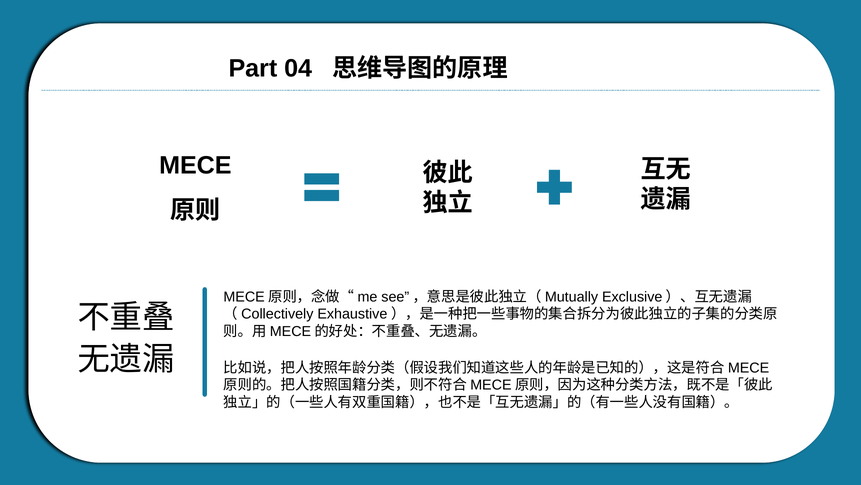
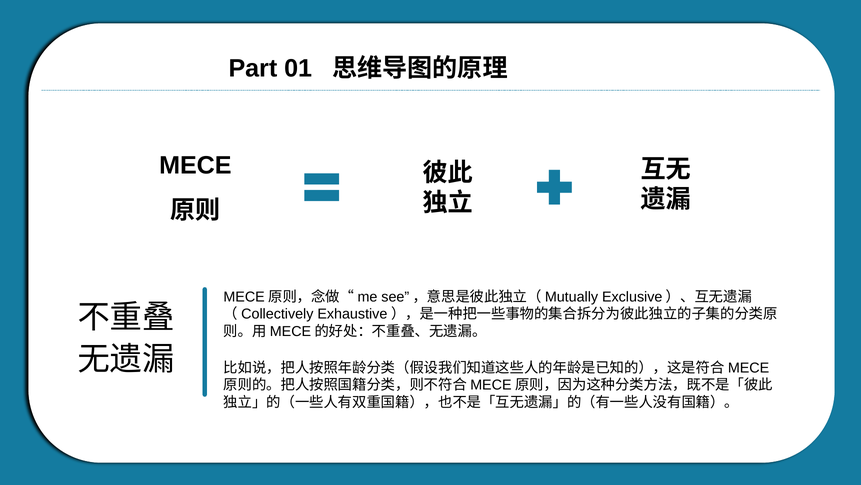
04: 04 -> 01
